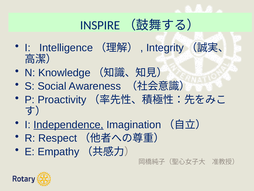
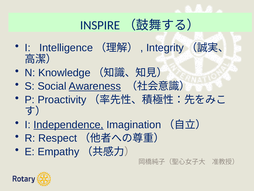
Awareness underline: none -> present
